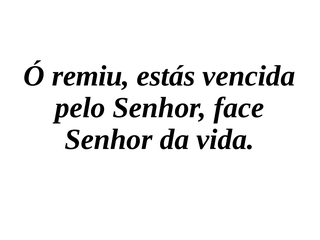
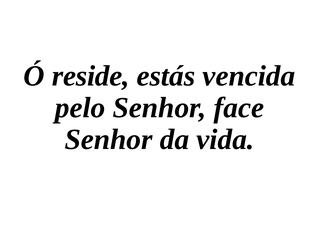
remiu: remiu -> reside
